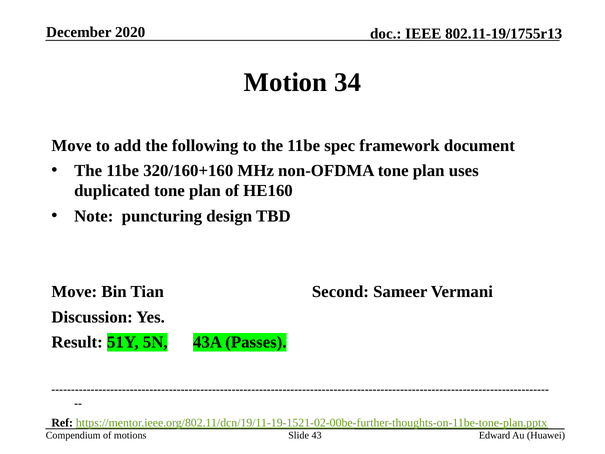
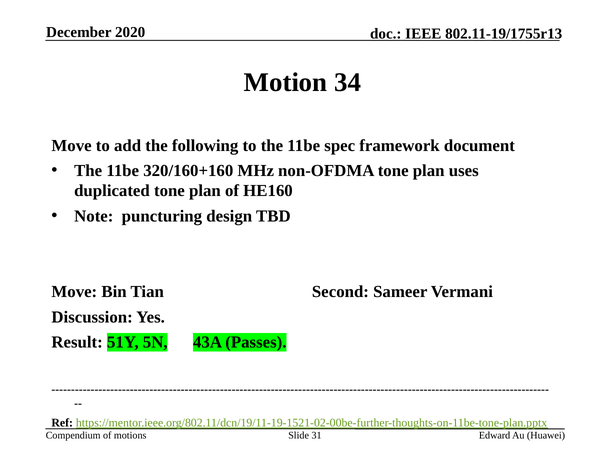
43: 43 -> 31
